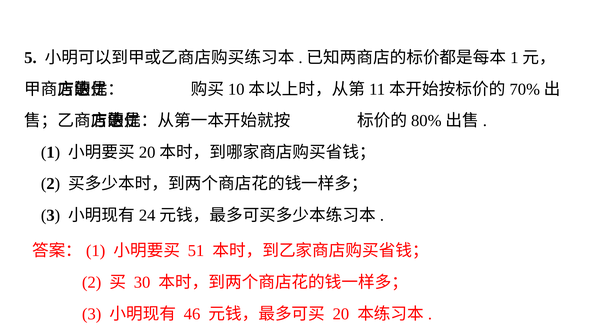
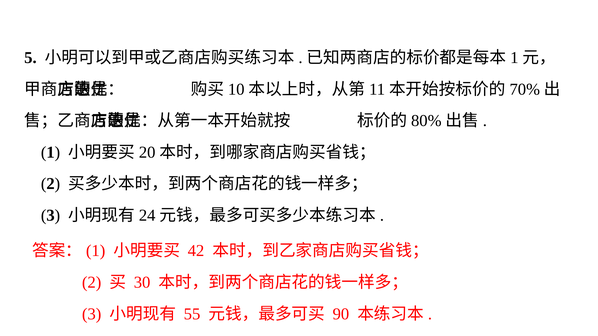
51: 51 -> 42
46: 46 -> 55
20: 20 -> 90
